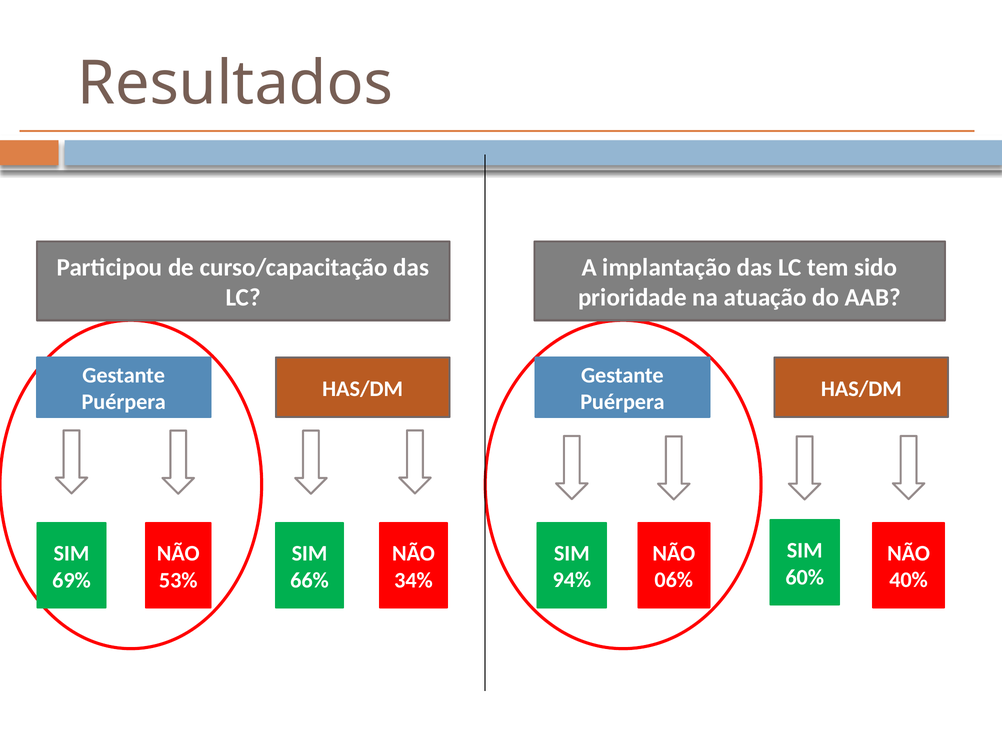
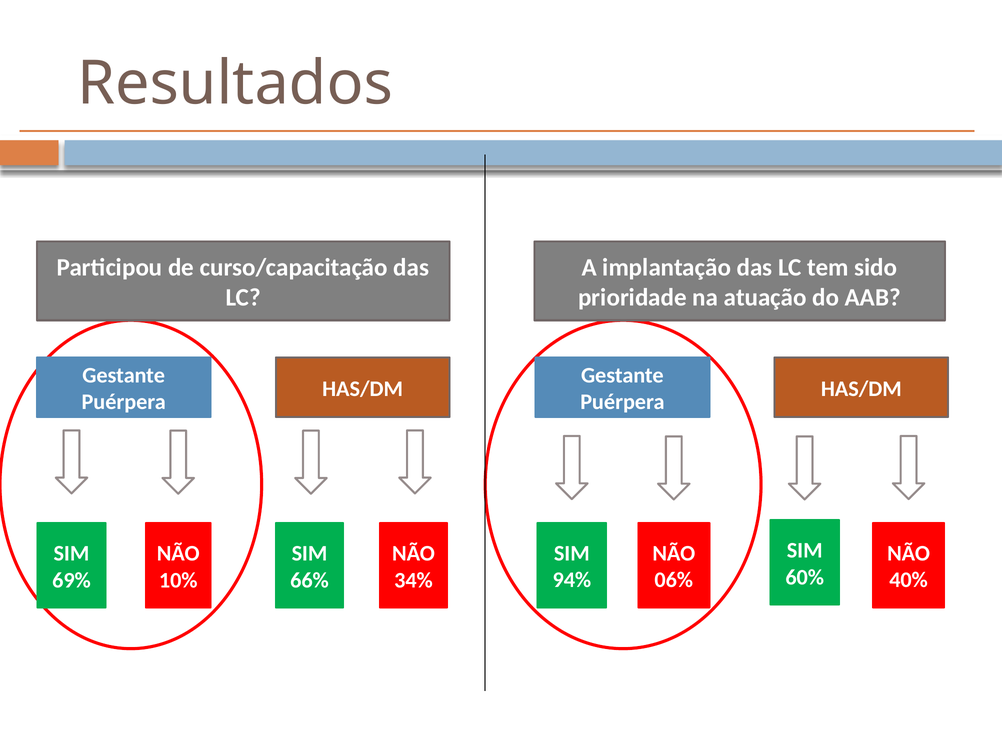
53%: 53% -> 10%
